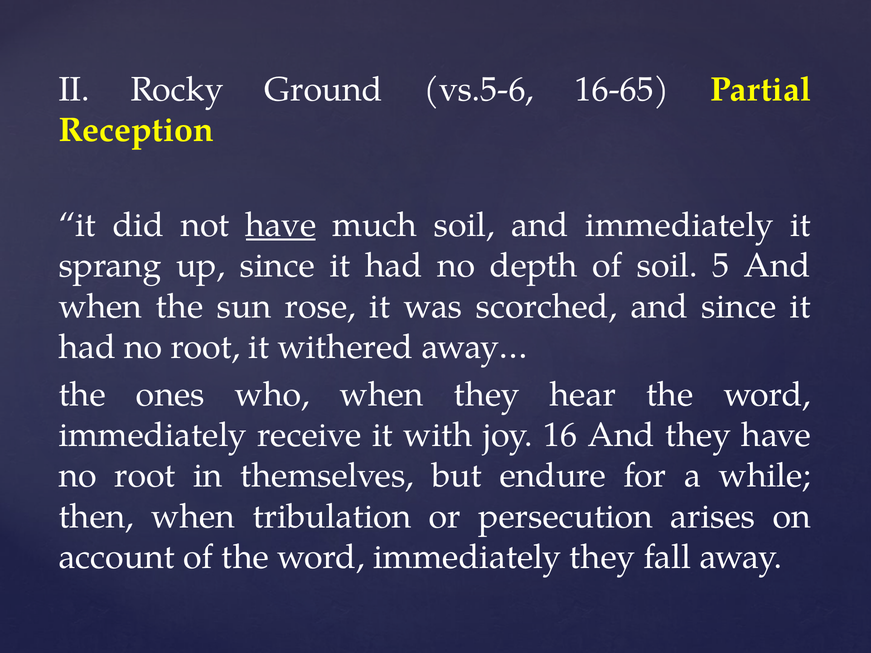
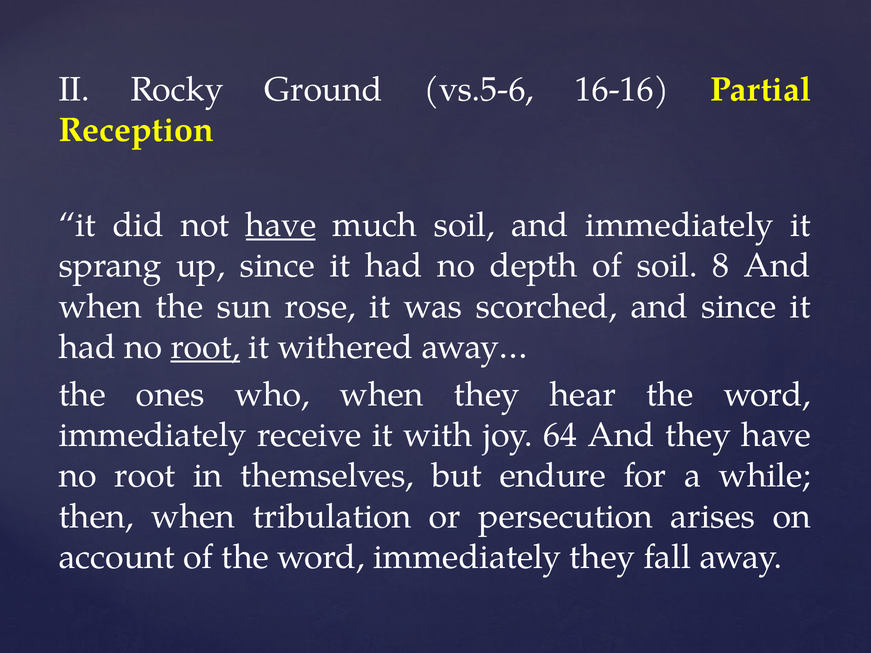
16-65: 16-65 -> 16-16
5: 5 -> 8
root at (205, 347) underline: none -> present
16: 16 -> 64
